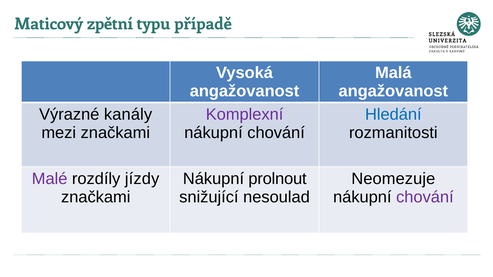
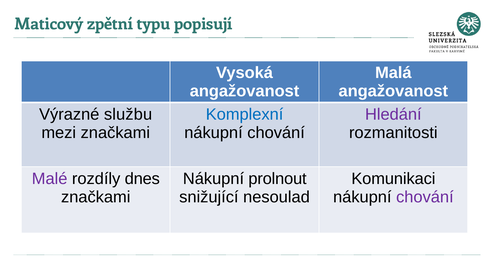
případě: případě -> popisují
kanály: kanály -> službu
Komplexní colour: purple -> blue
Hledání colour: blue -> purple
jízdy: jízdy -> dnes
Neomezuje: Neomezuje -> Komunikaci
